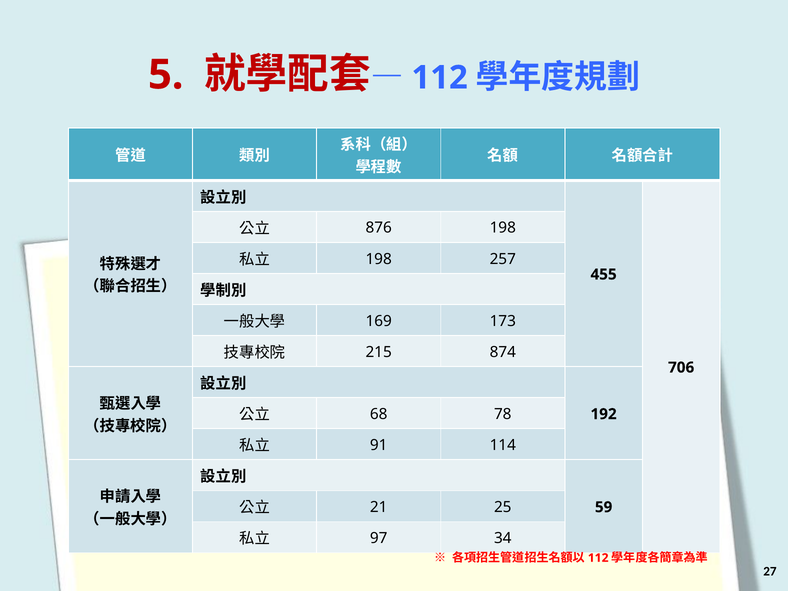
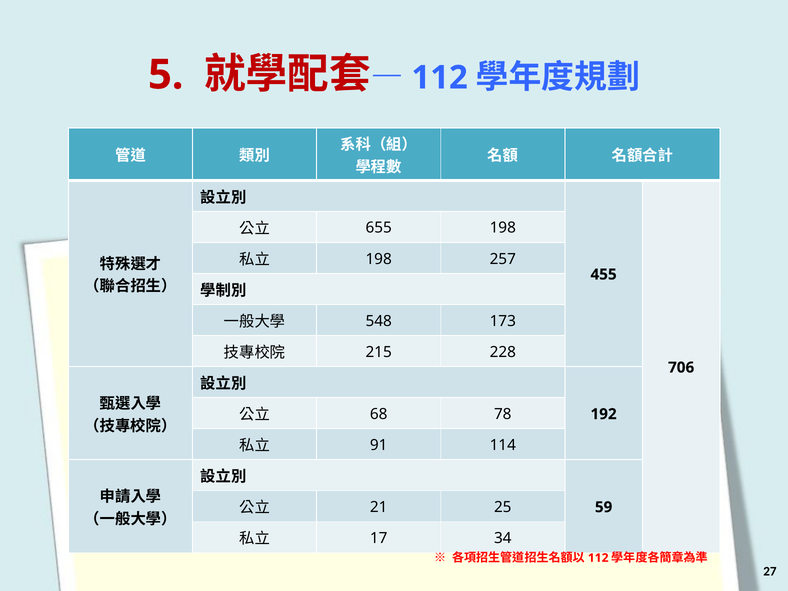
876: 876 -> 655
169: 169 -> 548
874: 874 -> 228
97: 97 -> 17
